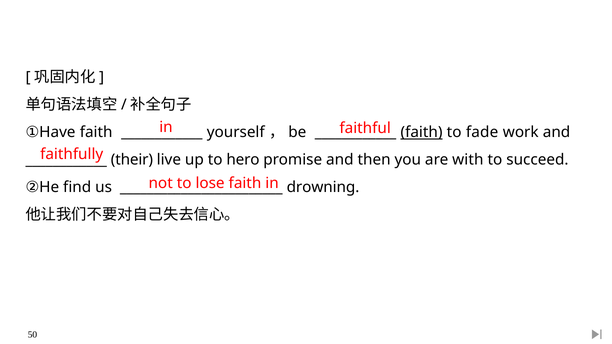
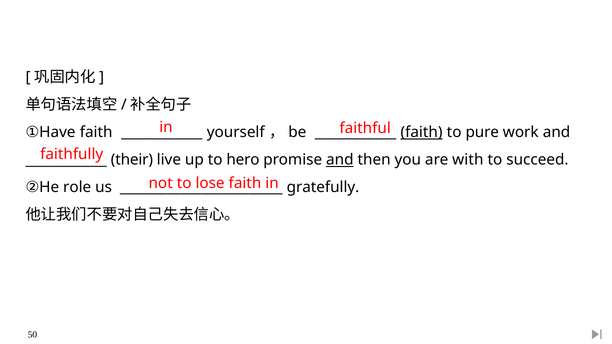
fade: fade -> pure
and at (340, 160) underline: none -> present
find: find -> role
drowning: drowning -> gratefully
